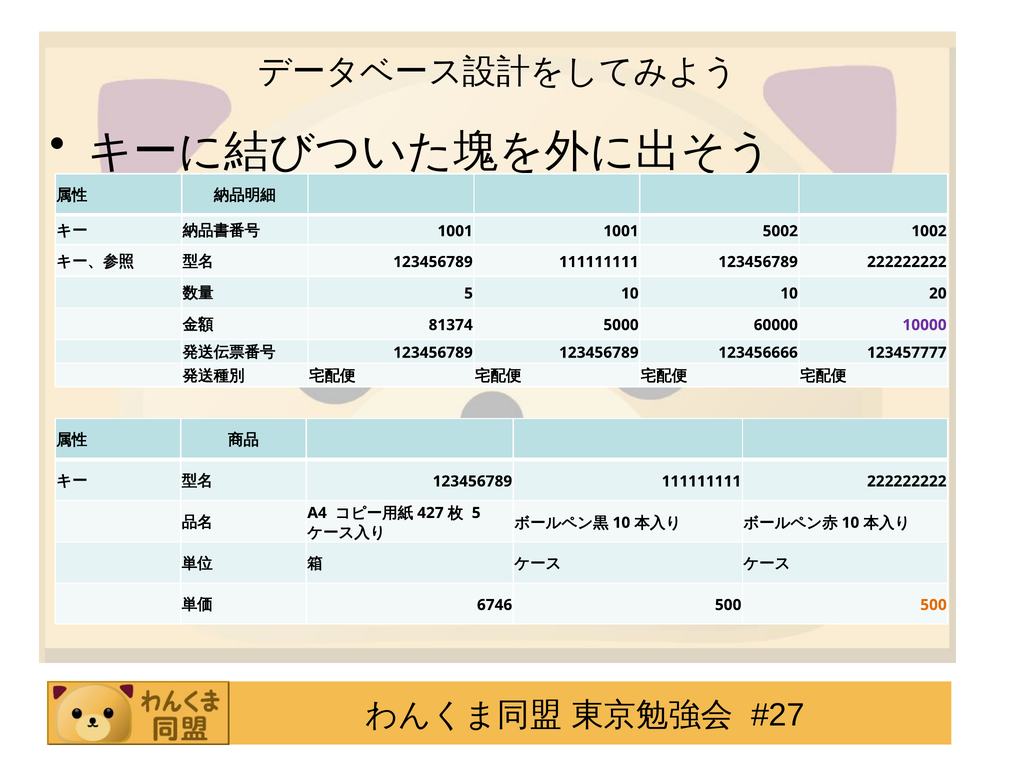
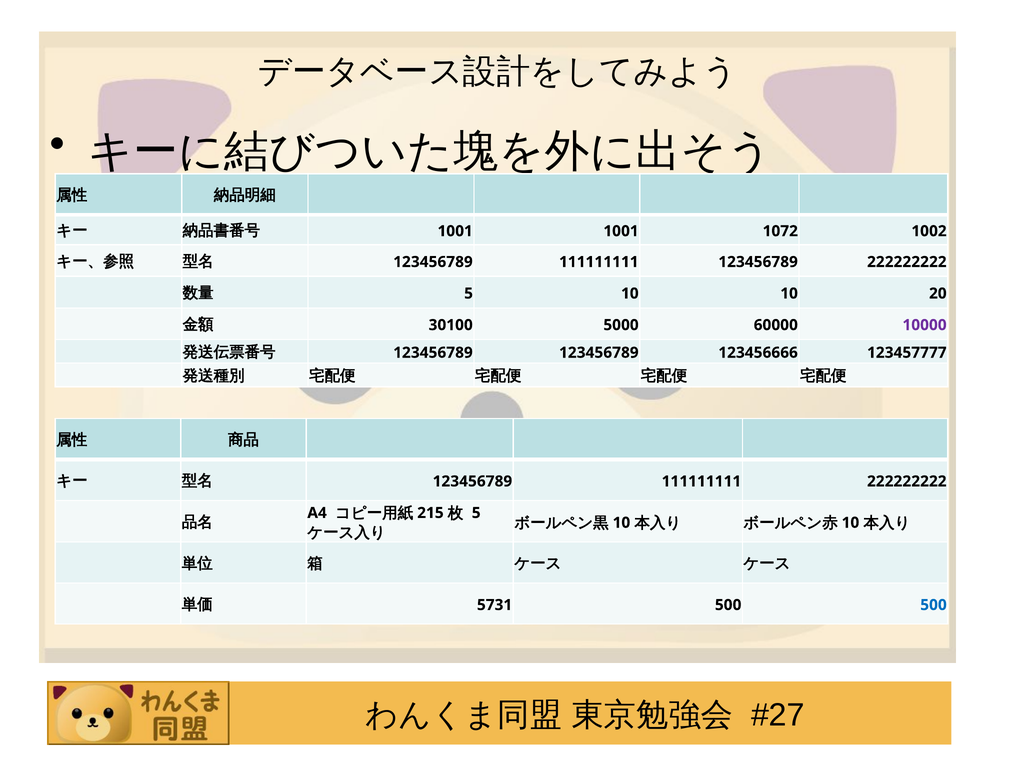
5002: 5002 -> 1072
81374: 81374 -> 30100
427: 427 -> 215
6746: 6746 -> 5731
500 at (934, 605) colour: orange -> blue
